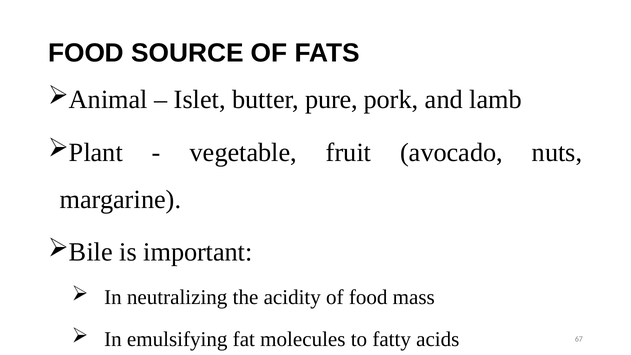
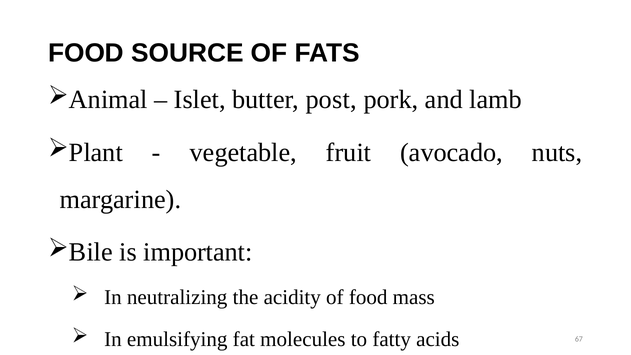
pure: pure -> post
